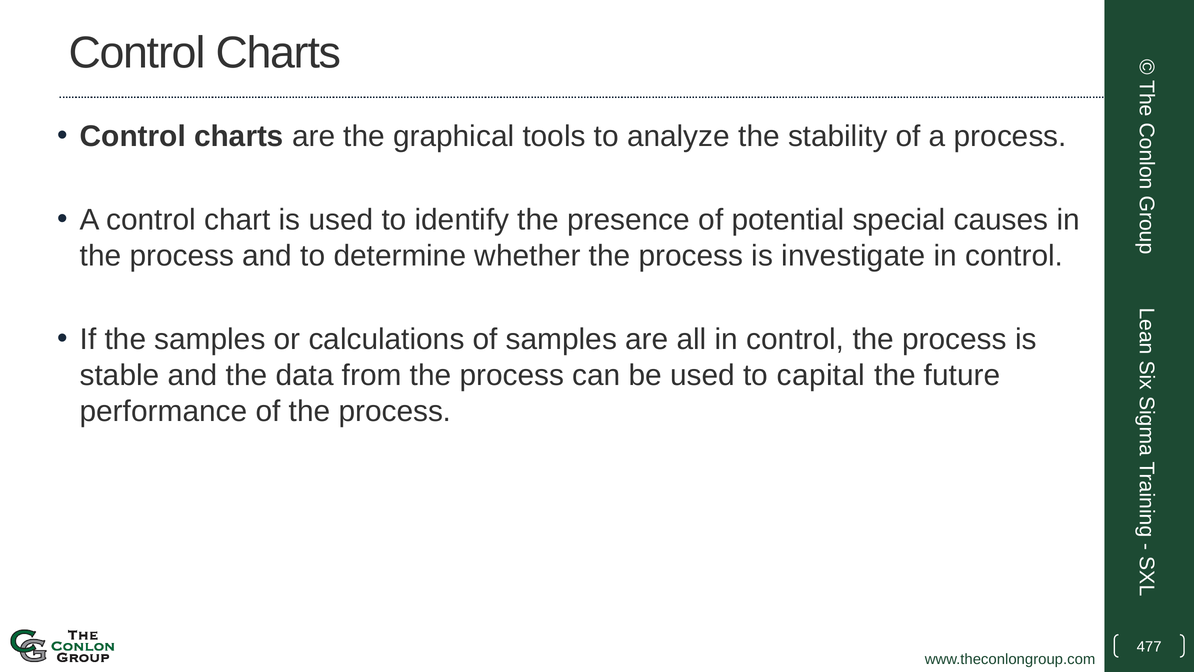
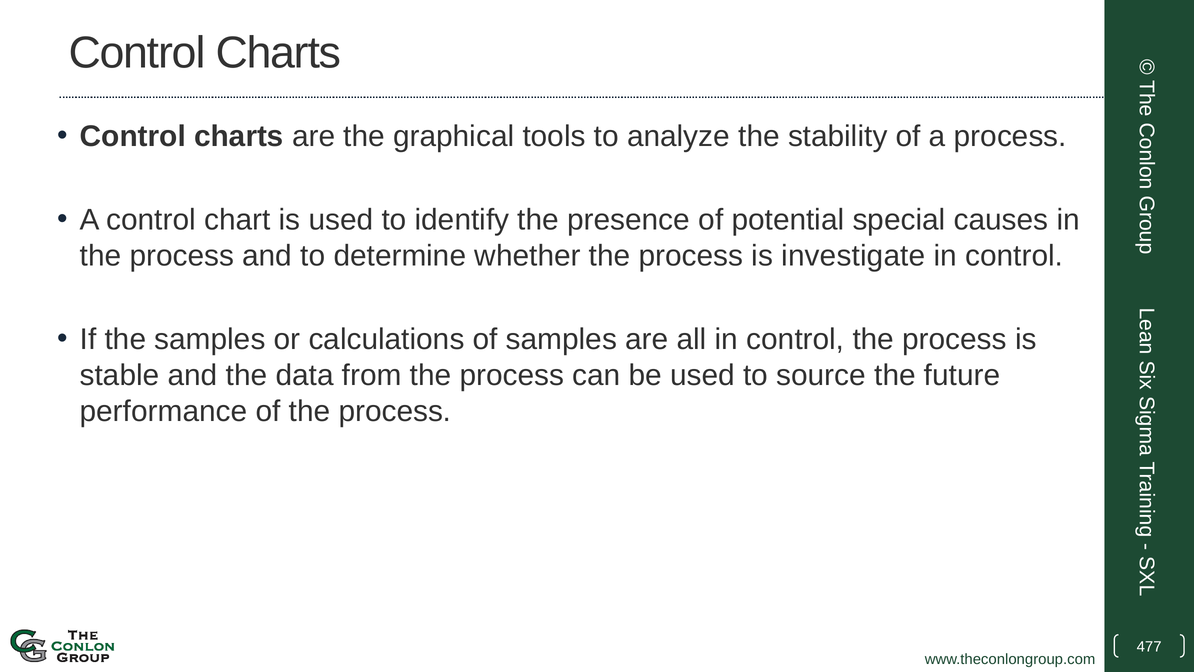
capital: capital -> source
